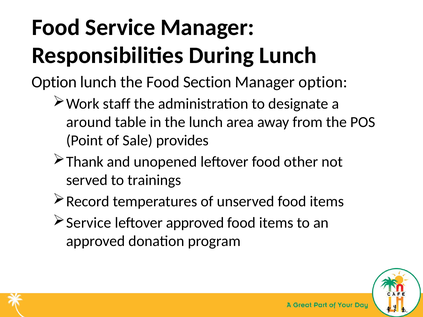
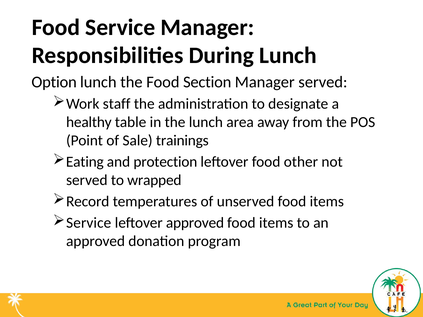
Manager option: option -> served
around: around -> healthy
provides: provides -> trainings
Thank: Thank -> Eating
unopened: unopened -> protection
trainings: trainings -> wrapped
